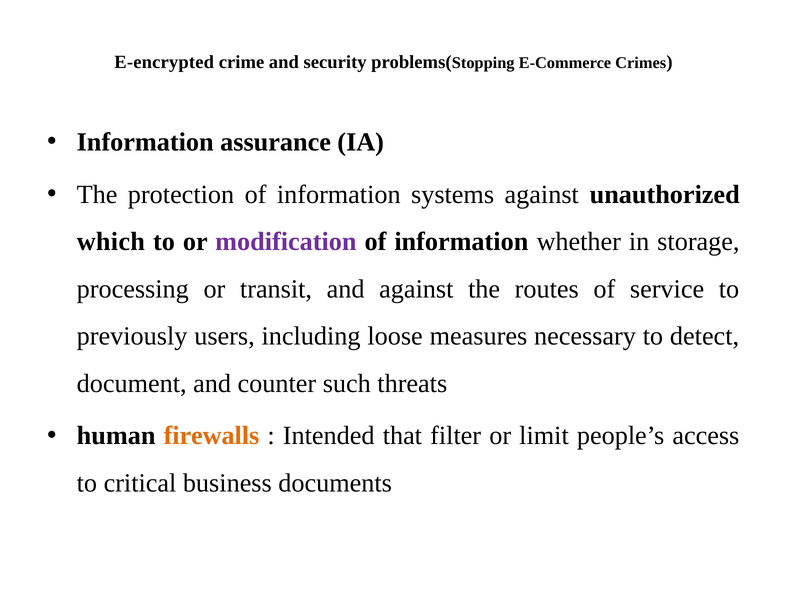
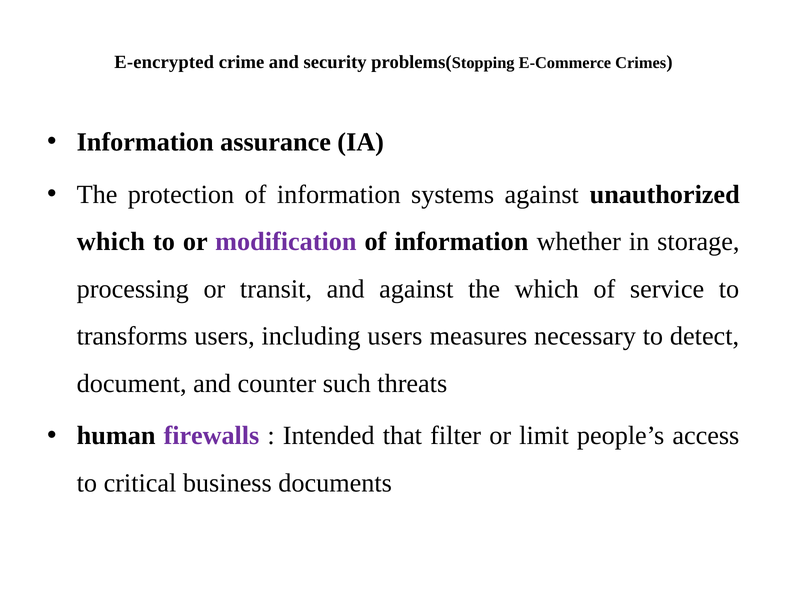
the routes: routes -> which
previously: previously -> transforms
including loose: loose -> users
firewalls colour: orange -> purple
